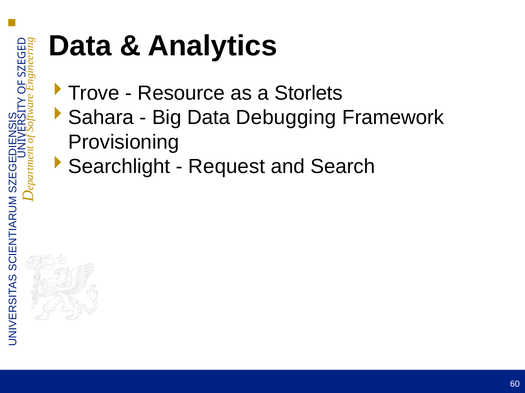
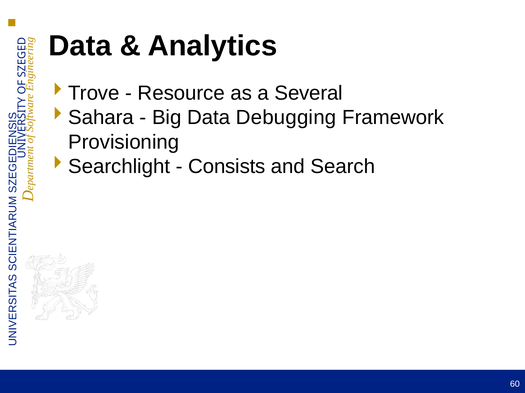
Storlets: Storlets -> Several
Request: Request -> Consists
